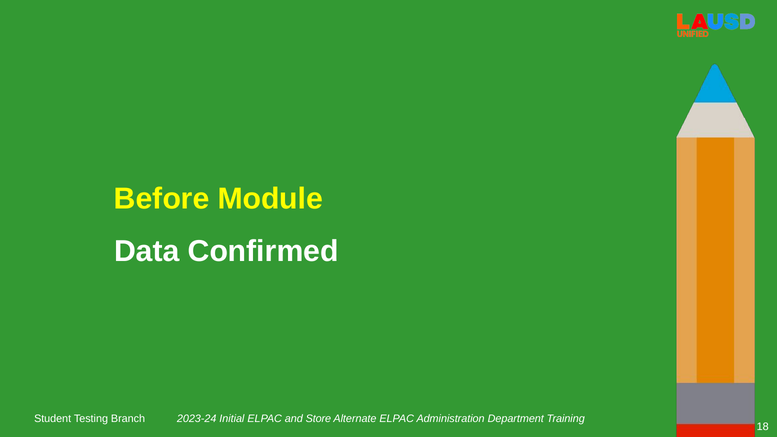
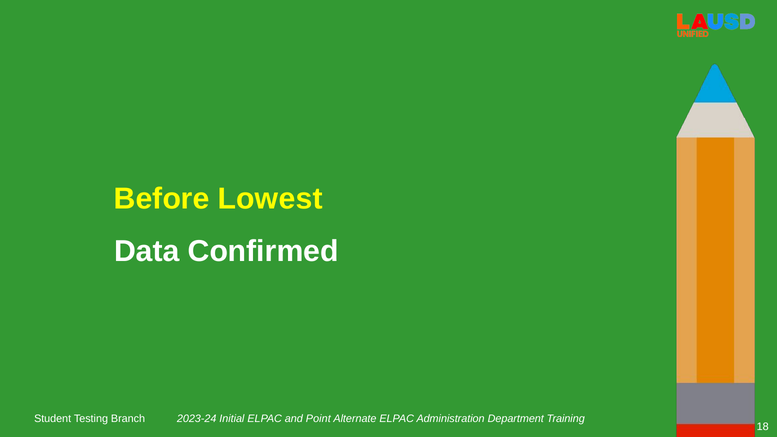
Module: Module -> Lowest
Store: Store -> Point
